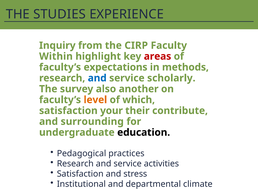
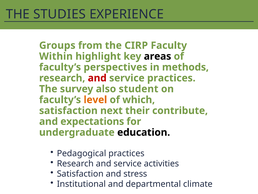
Inquiry: Inquiry -> Groups
areas colour: red -> black
expectations: expectations -> perspectives
and at (97, 78) colour: blue -> red
service scholarly: scholarly -> practices
another: another -> student
your: your -> next
surrounding: surrounding -> expectations
